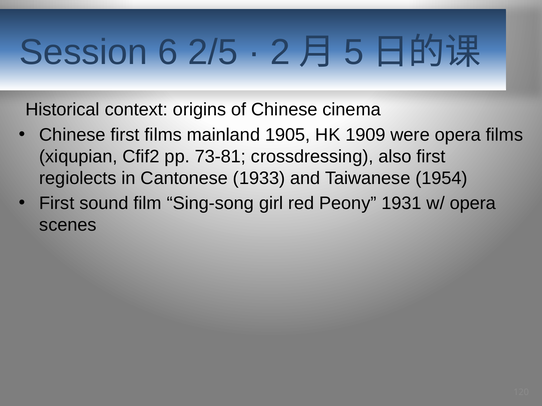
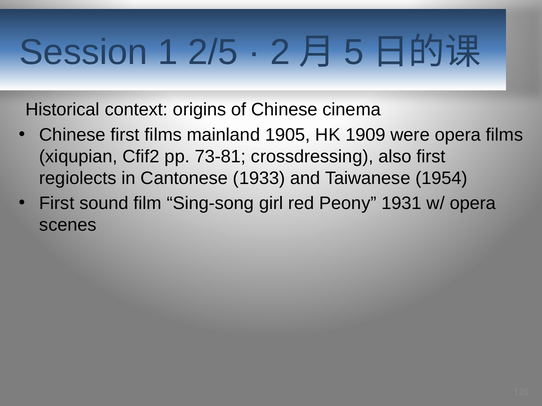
6: 6 -> 1
